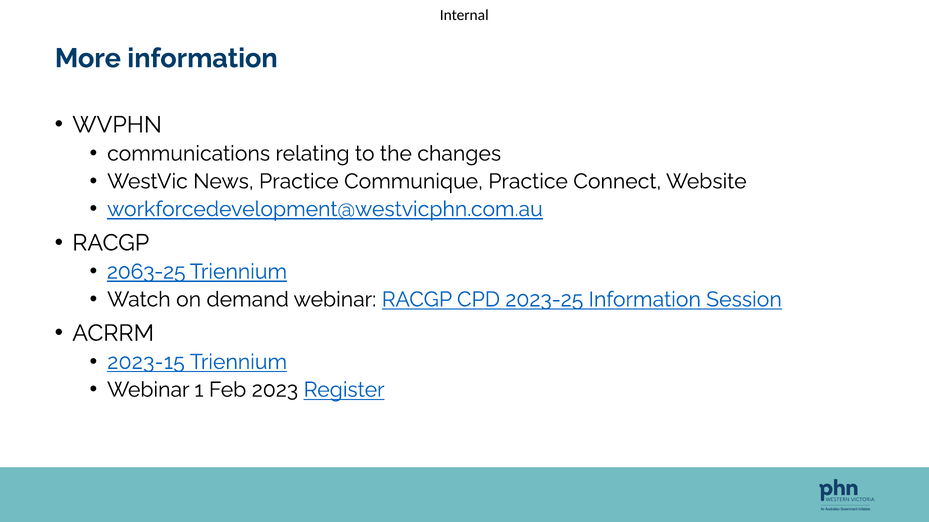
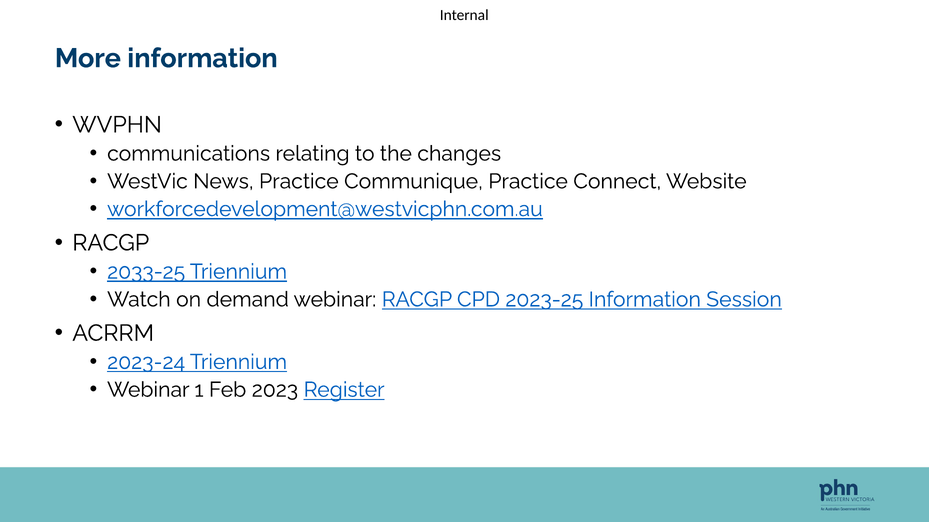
2063-25: 2063-25 -> 2033-25
2023-15: 2023-15 -> 2023-24
